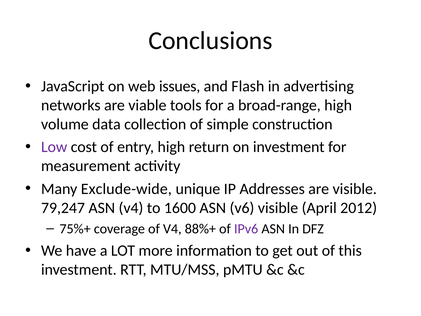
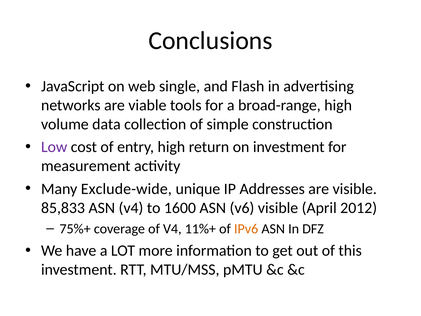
issues: issues -> single
79,247: 79,247 -> 85,833
88%+: 88%+ -> 11%+
IPv6 colour: purple -> orange
